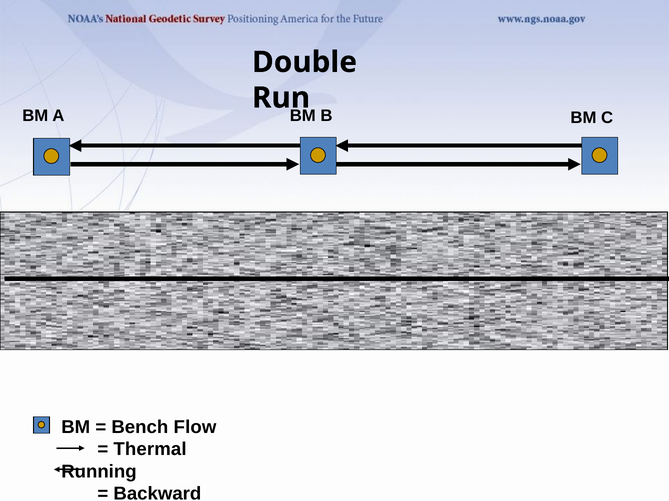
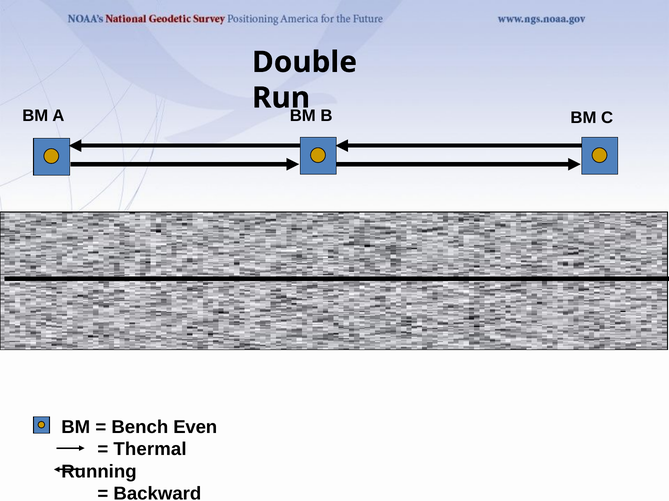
Flow: Flow -> Even
